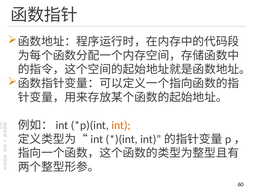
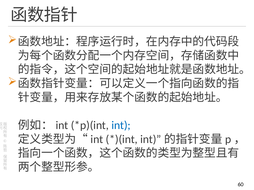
int colour: orange -> blue
